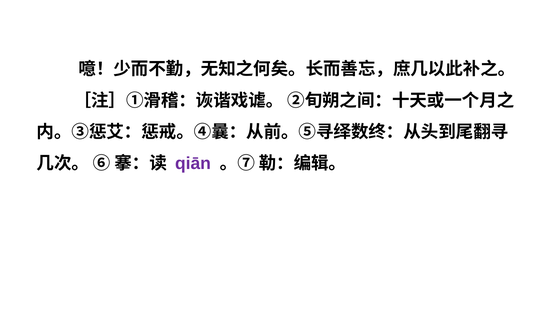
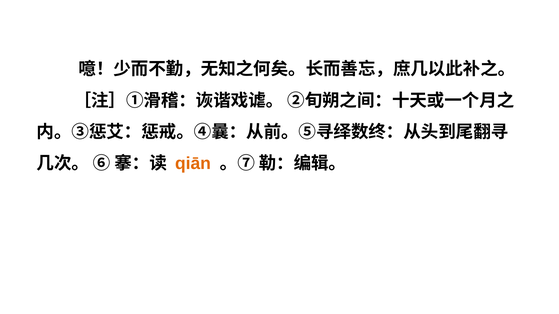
qiān colour: purple -> orange
